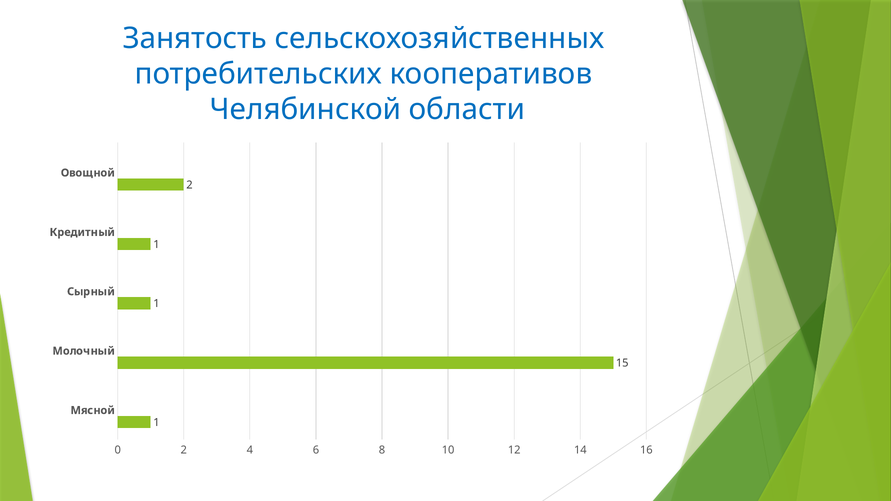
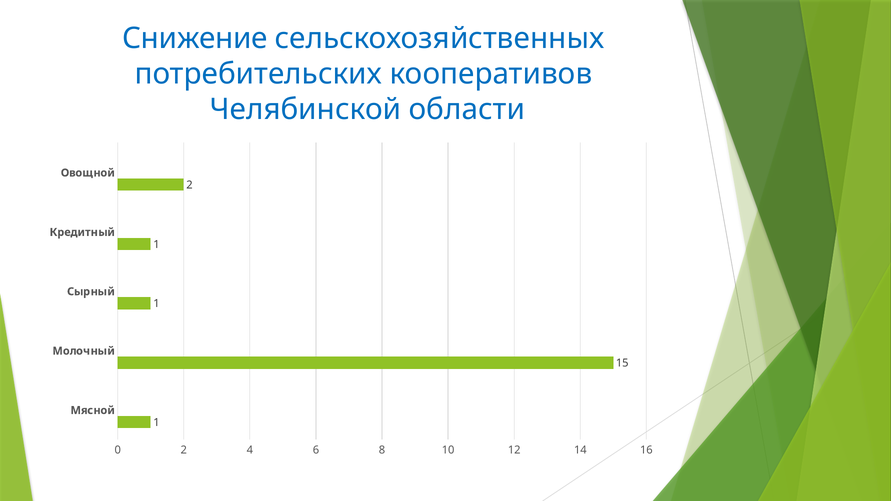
Занятость: Занятость -> Снижение
